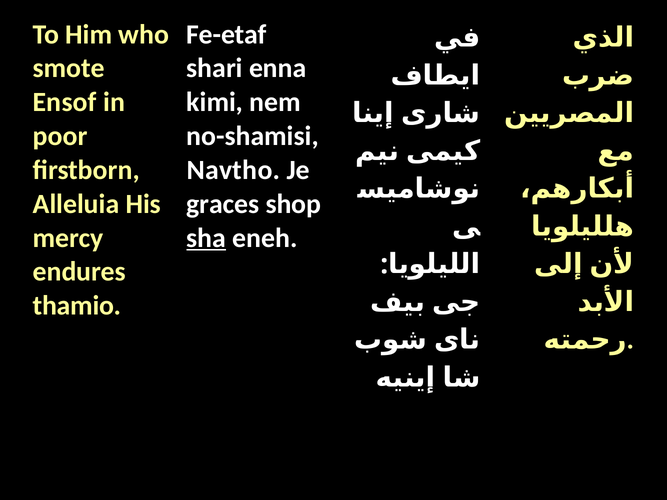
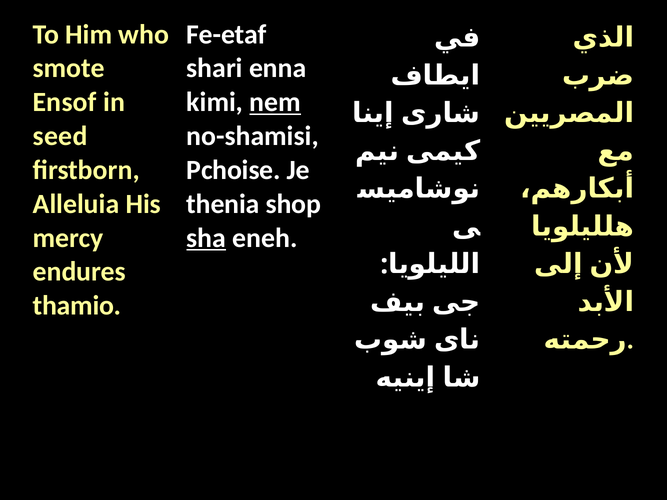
nem underline: none -> present
poor: poor -> seed
Navtho: Navtho -> Pchoise
graces: graces -> thenia
